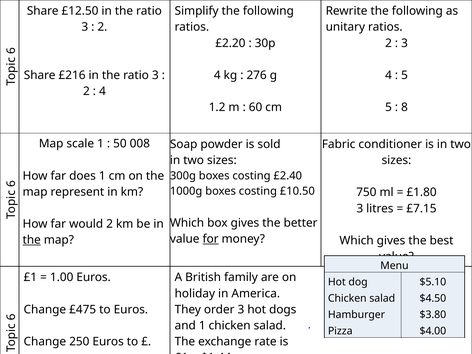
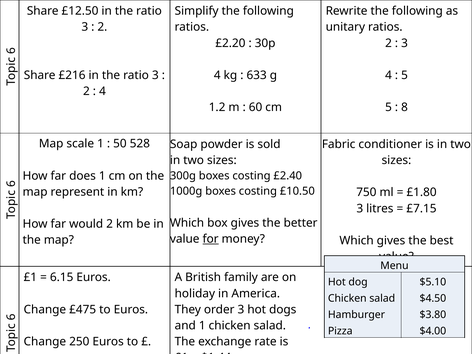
276: 276 -> 633
008: 008 -> 528
the at (32, 240) underline: present -> none
1.00: 1.00 -> 6.15
